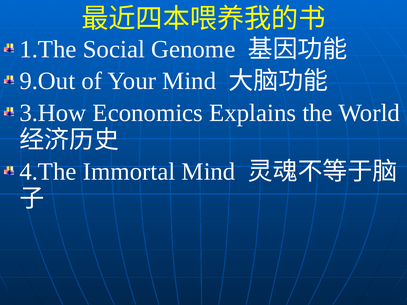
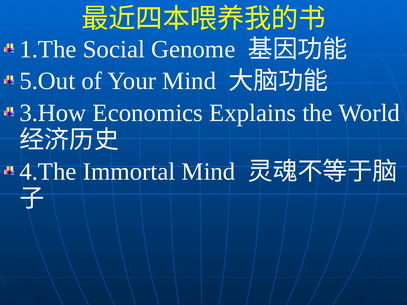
9.Out: 9.Out -> 5.Out
